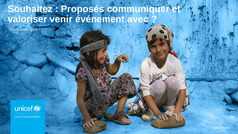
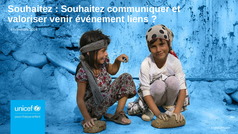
Proposés at (83, 9): Proposés -> Souhaitez
avec: avec -> liens
